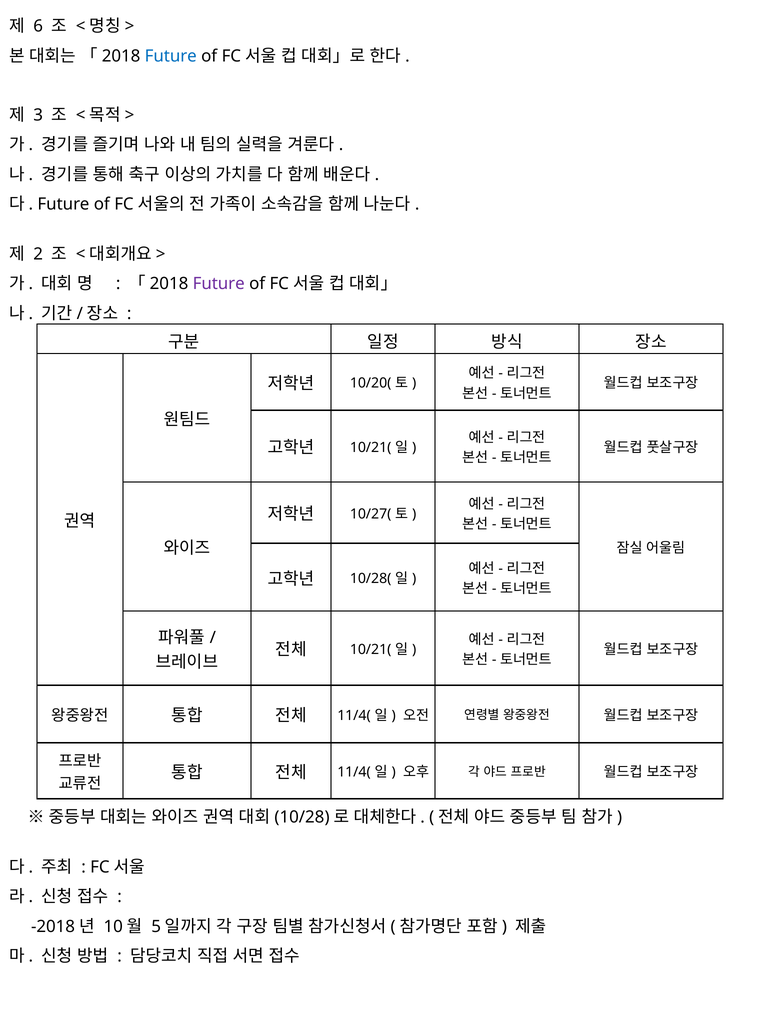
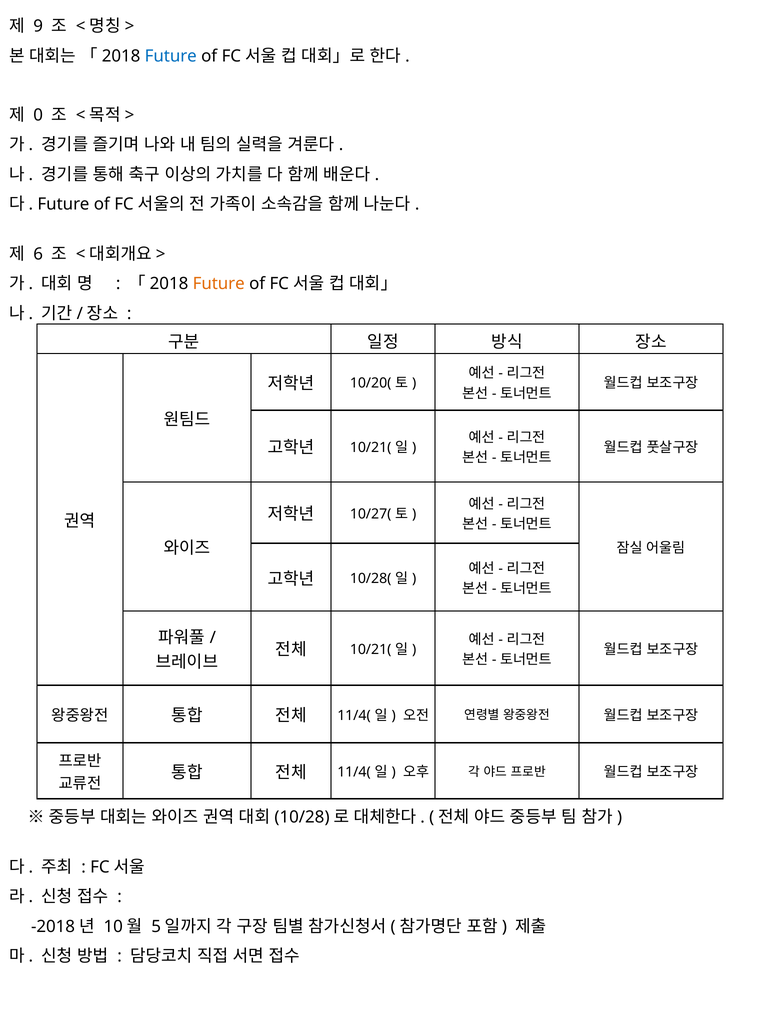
6: 6 -> 9
3: 3 -> 0
2: 2 -> 6
Future at (219, 284) colour: purple -> orange
